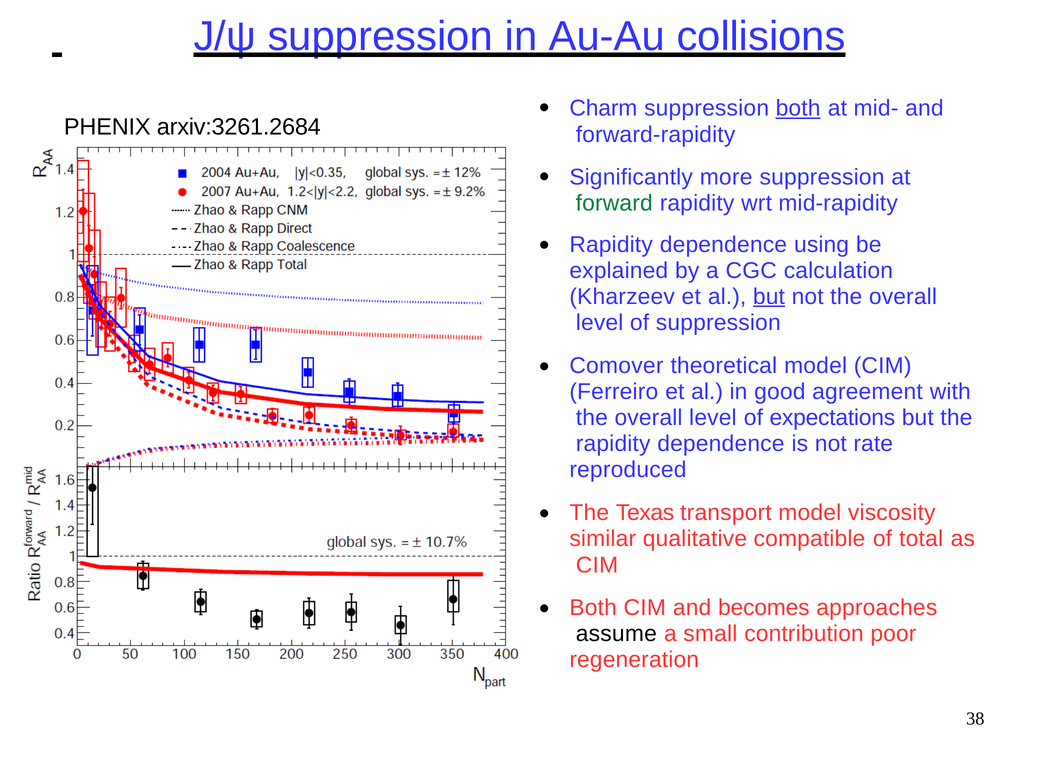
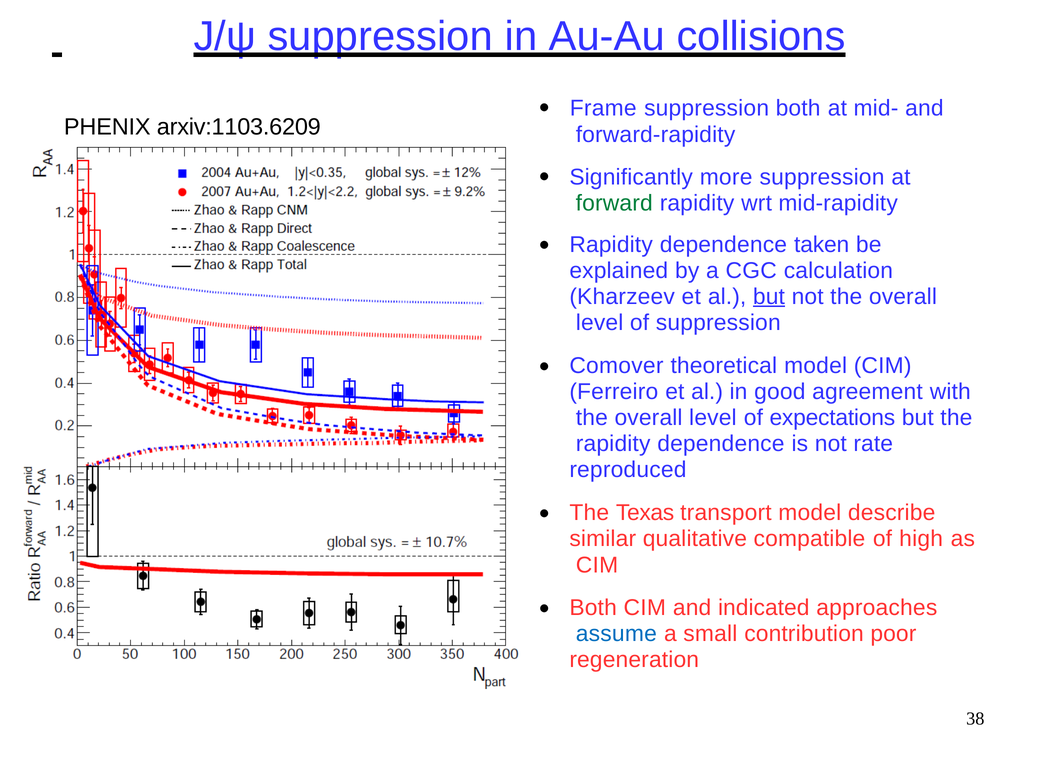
Charm: Charm -> Frame
both at (798, 108) underline: present -> none
arxiv:3261.2684: arxiv:3261.2684 -> arxiv:1103.6209
using: using -> taken
viscosity: viscosity -> describe
total: total -> high
becomes: becomes -> indicated
assume colour: black -> blue
